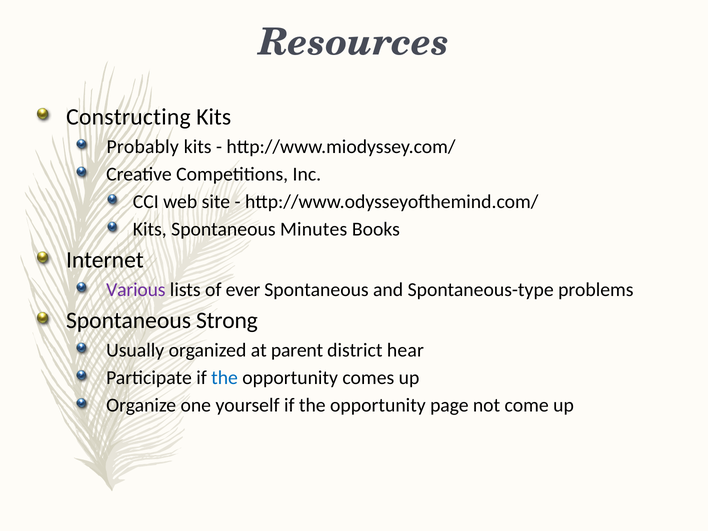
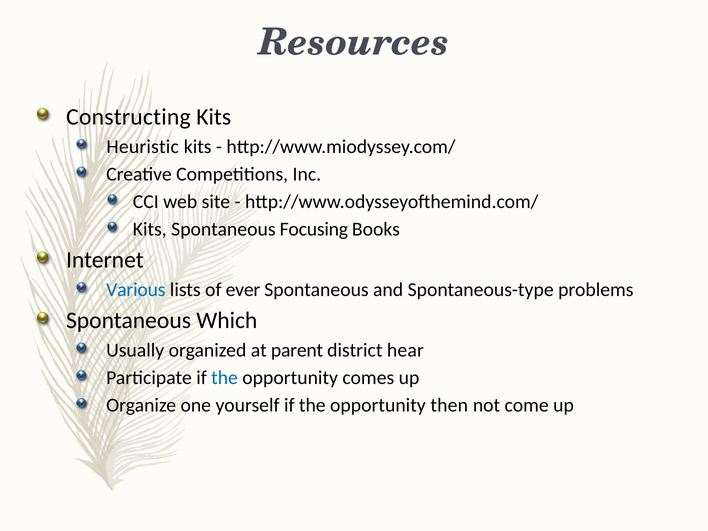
Probably: Probably -> Heuristic
Minutes: Minutes -> Focusing
Various colour: purple -> blue
Strong: Strong -> Which
page: page -> then
